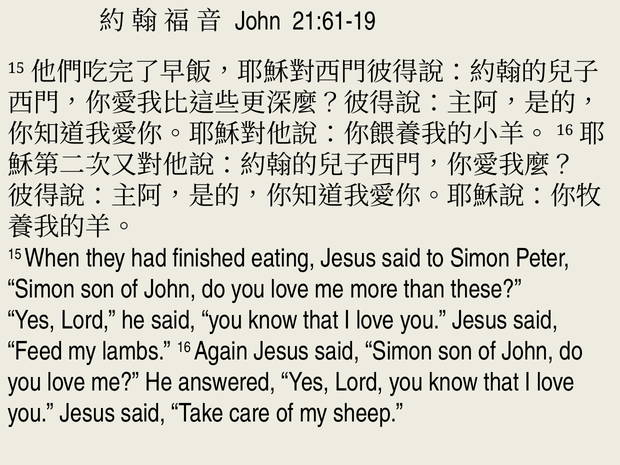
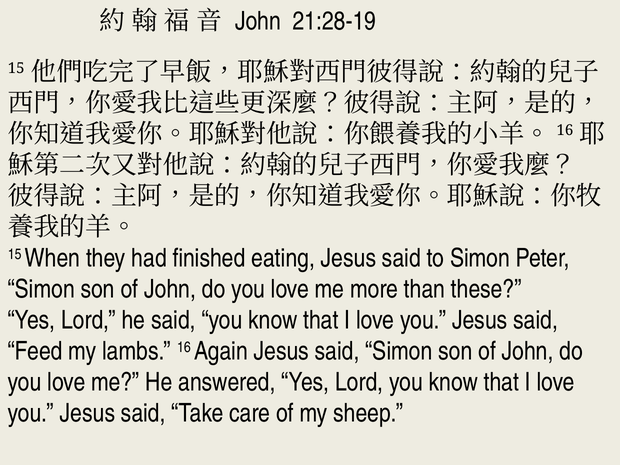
21:61-19: 21:61-19 -> 21:28-19
